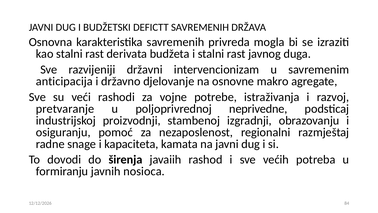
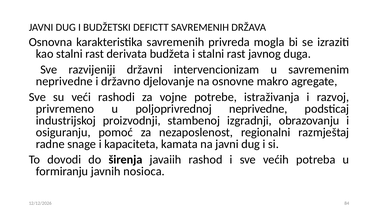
anticipacija at (64, 81): anticipacija -> neprivedne
pretvaranje: pretvaranje -> privremeno
